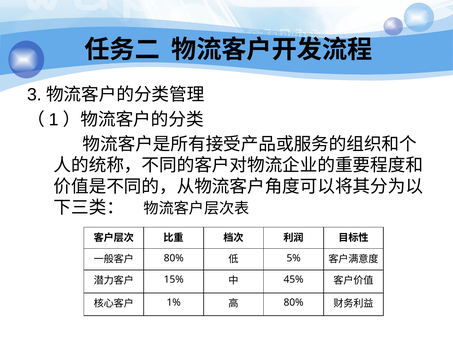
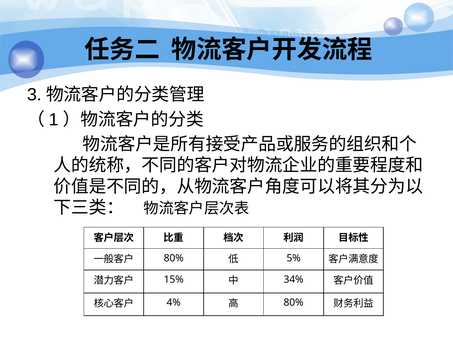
45%: 45% -> 34%
1%: 1% -> 4%
